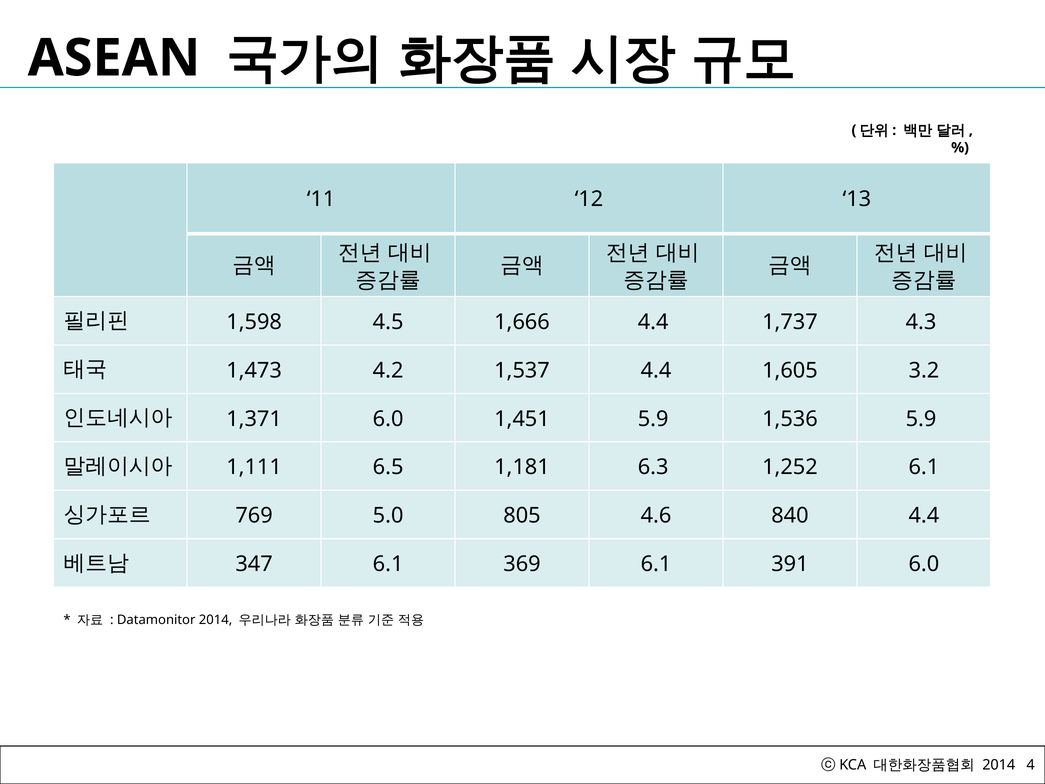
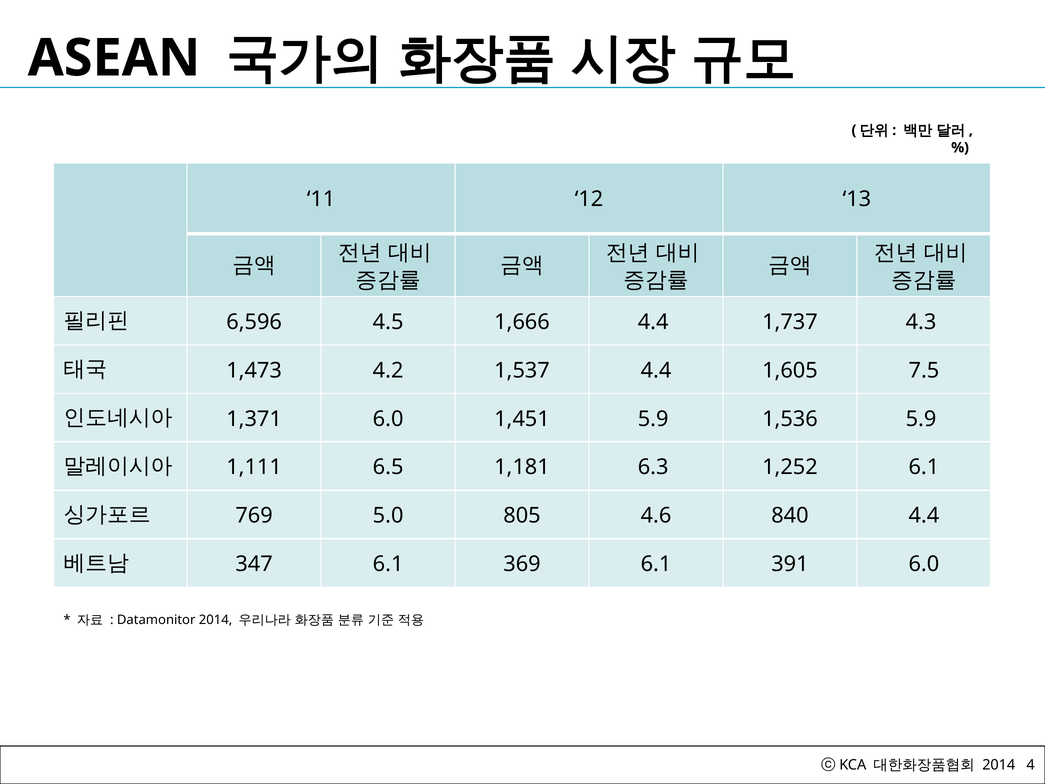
1,598: 1,598 -> 6,596
3.2: 3.2 -> 7.5
